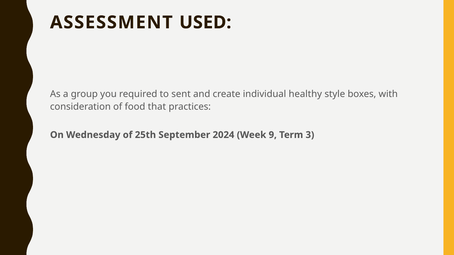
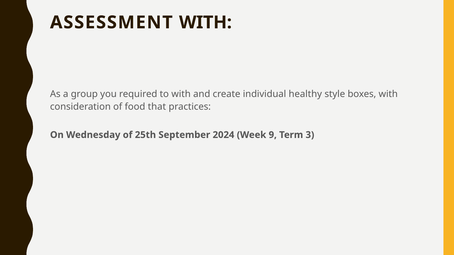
ASSESSMENT USED: USED -> WITH
to sent: sent -> with
